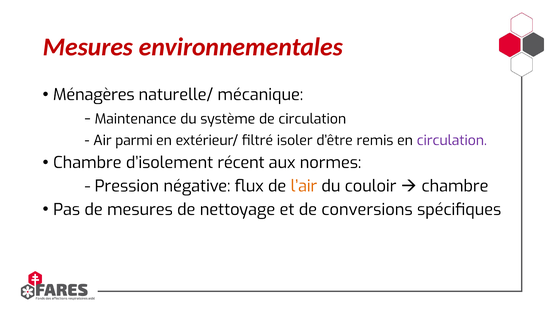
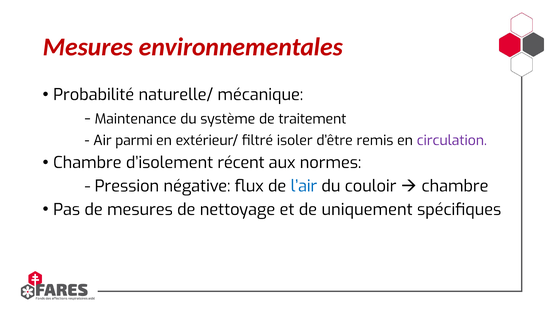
Ménagères: Ménagères -> Probabilité
de circulation: circulation -> traitement
l’air colour: orange -> blue
conversions: conversions -> uniquement
